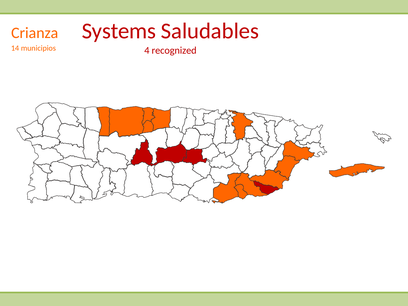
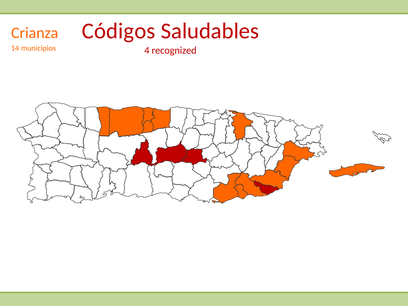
Systems: Systems -> Códigos
